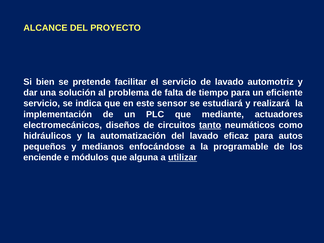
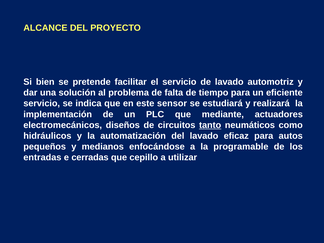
enciende: enciende -> entradas
módulos: módulos -> cerradas
alguna: alguna -> cepillo
utilizar underline: present -> none
